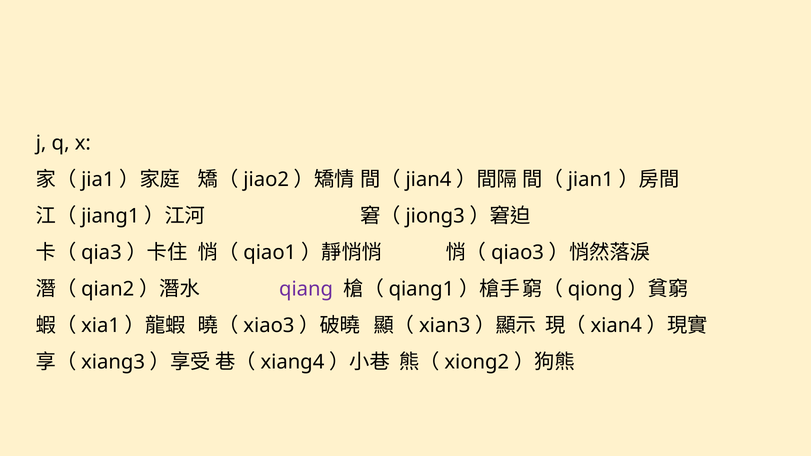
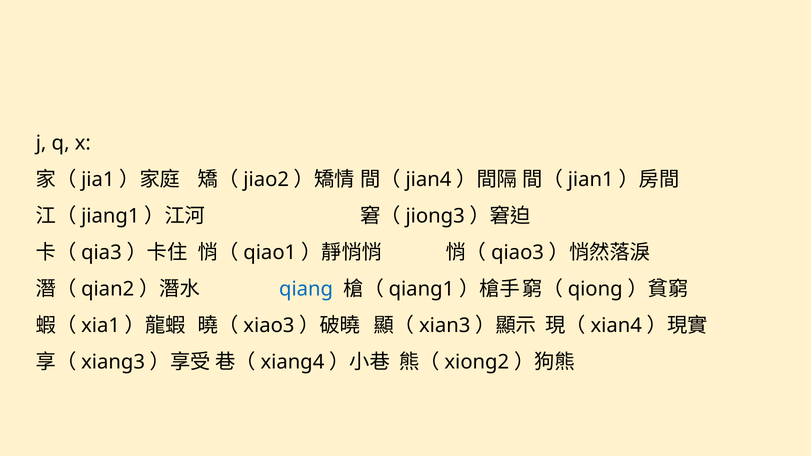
qiang colour: purple -> blue
